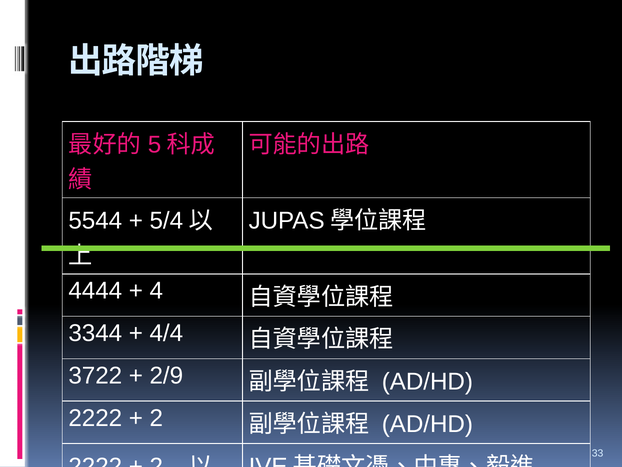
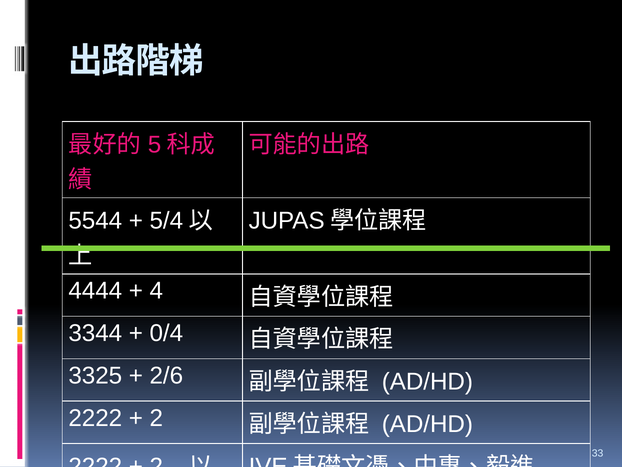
4/4: 4/4 -> 0/4
3722: 3722 -> 3325
2/9: 2/9 -> 2/6
